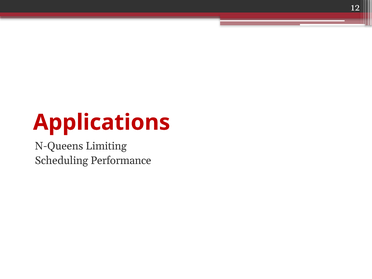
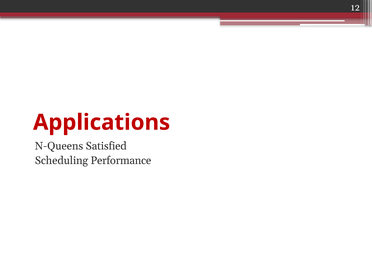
Limiting: Limiting -> Satisfied
